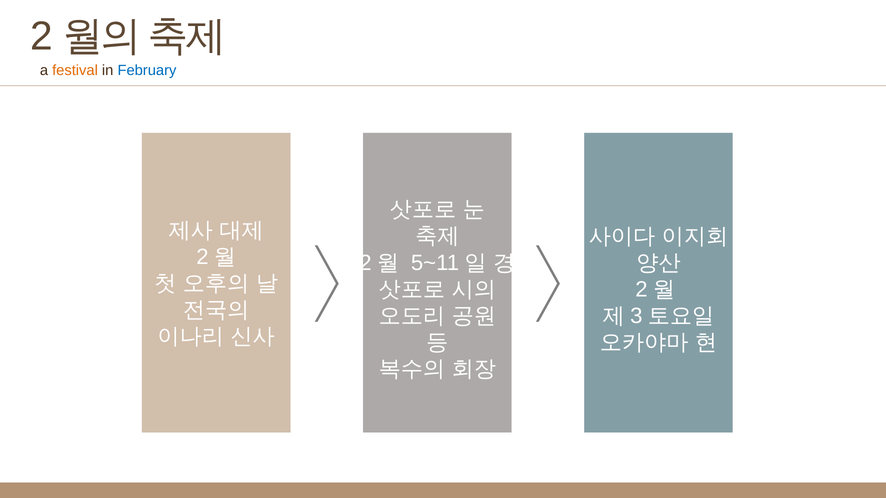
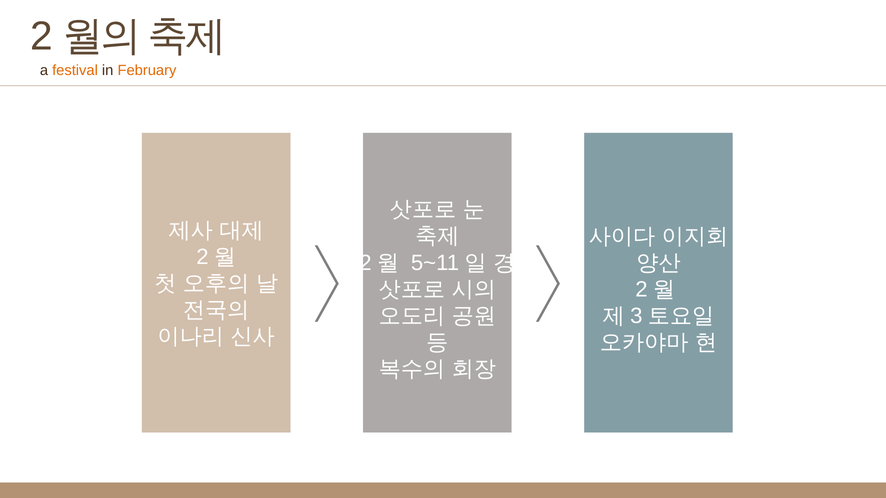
February colour: blue -> orange
